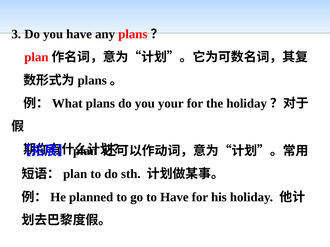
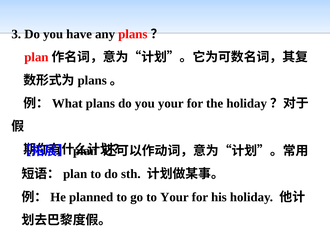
to Have: Have -> Your
